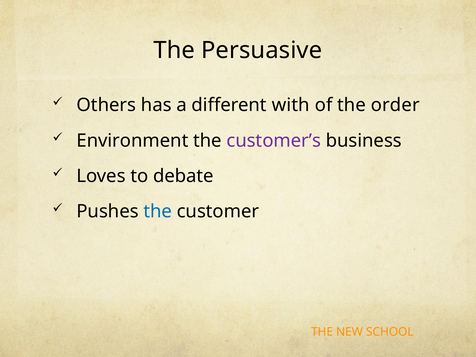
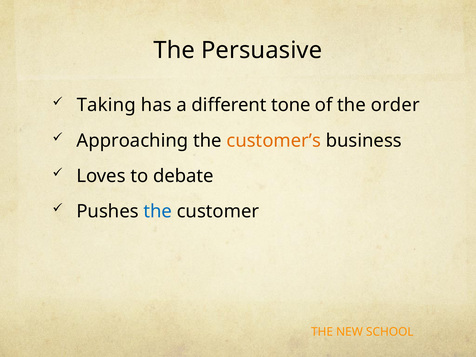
Others: Others -> Taking
with: with -> tone
Environment: Environment -> Approaching
customer’s colour: purple -> orange
